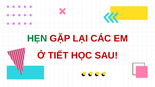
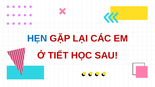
HẸN colour: green -> blue
